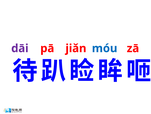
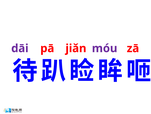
móu colour: blue -> purple
